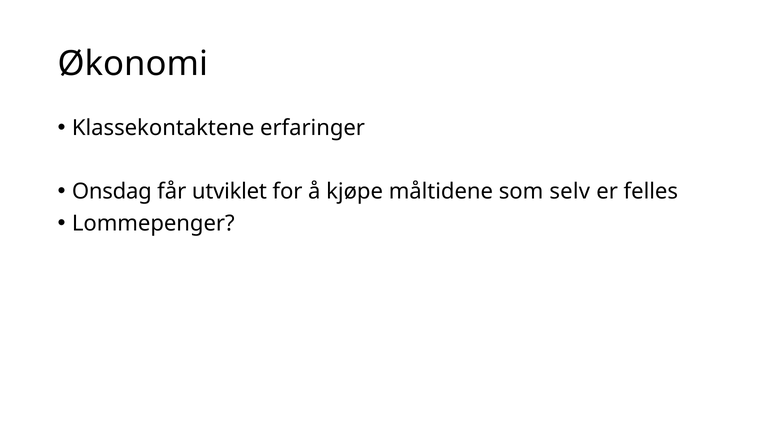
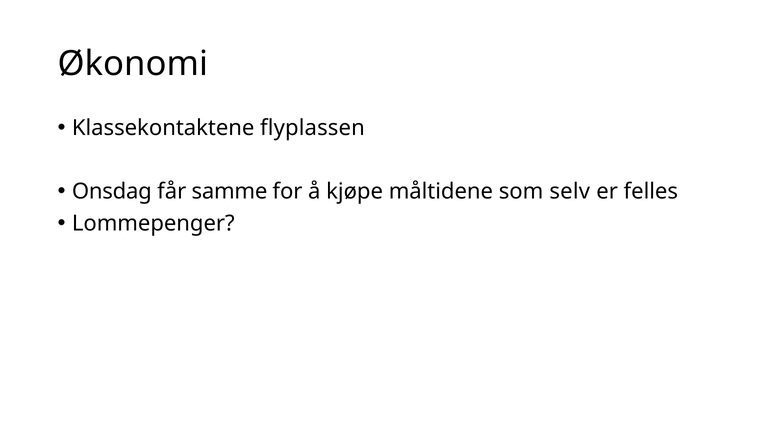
erfaringer: erfaringer -> flyplassen
utviklet: utviklet -> samme
